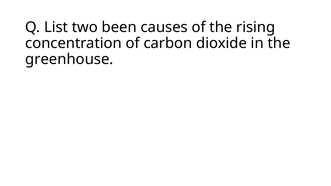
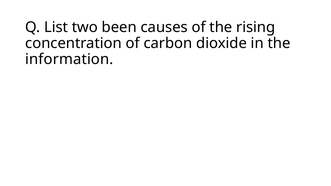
greenhouse: greenhouse -> information
